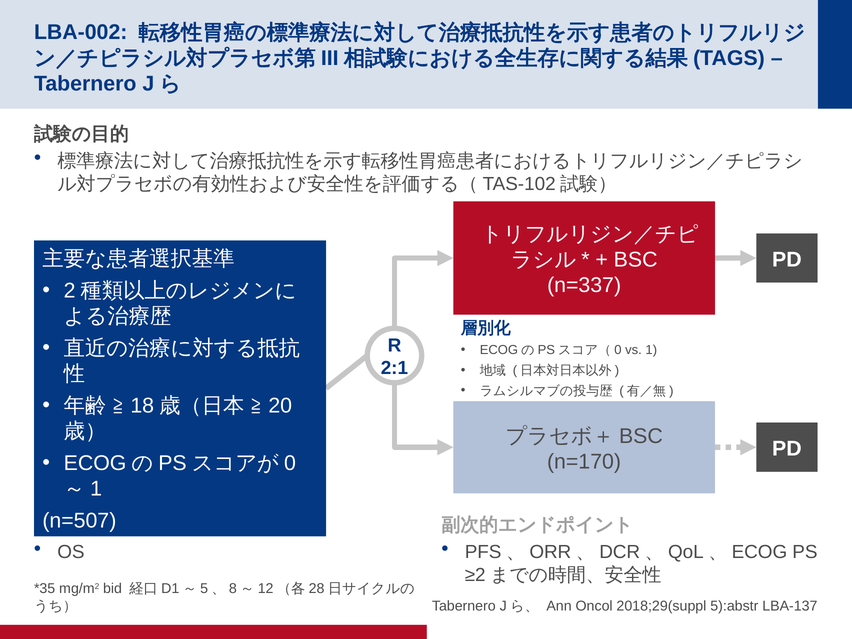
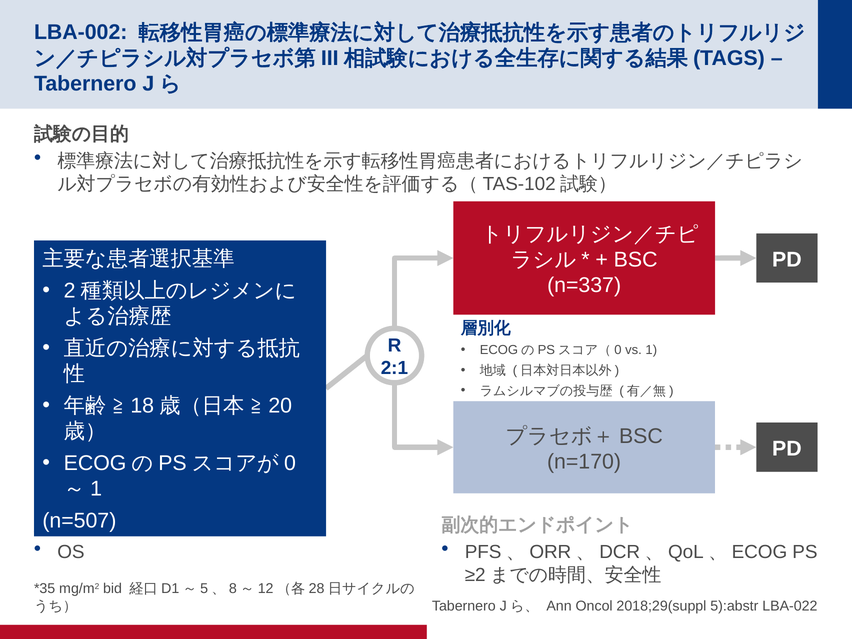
LBA-137: LBA-137 -> LBA-022
